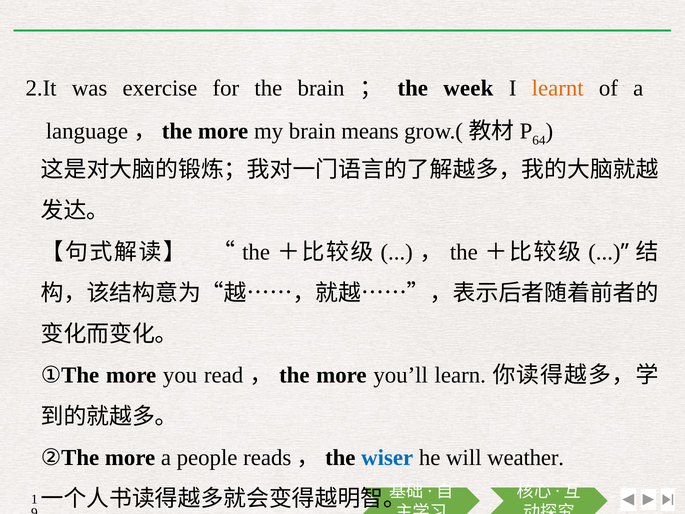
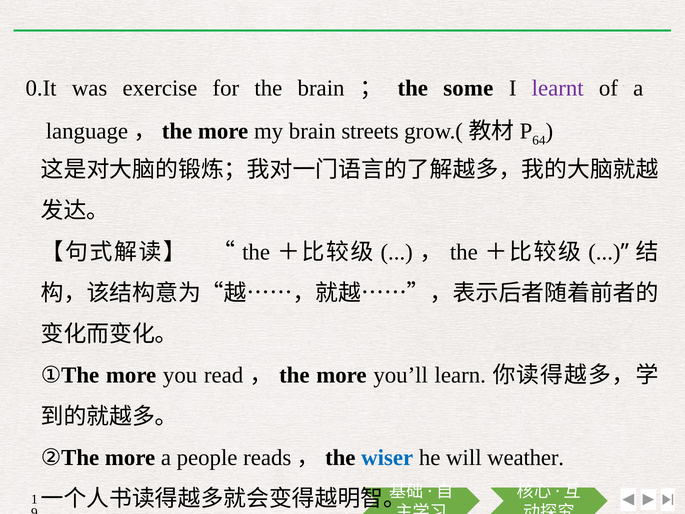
2.It: 2.It -> 0.It
week: week -> some
learnt colour: orange -> purple
means: means -> streets
